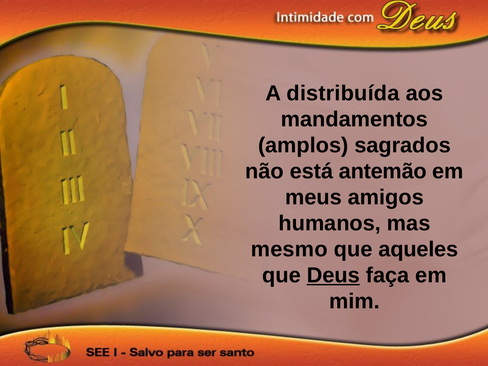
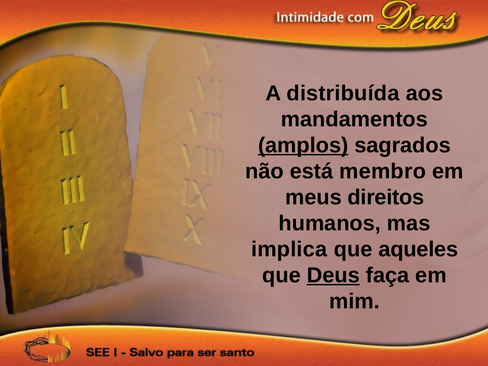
amplos underline: none -> present
antemão: antemão -> membro
amigos: amigos -> direitos
mesmo: mesmo -> implica
